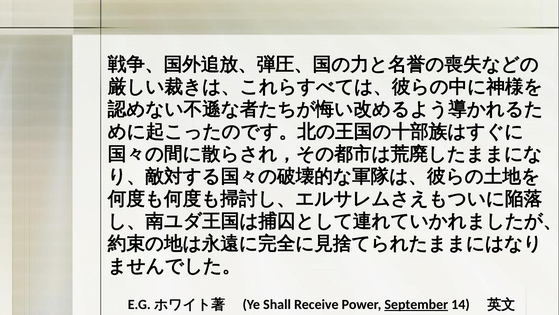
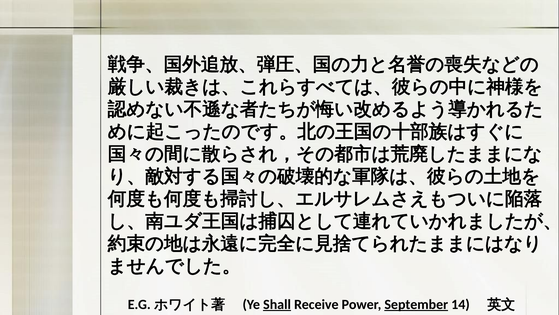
Shall underline: none -> present
